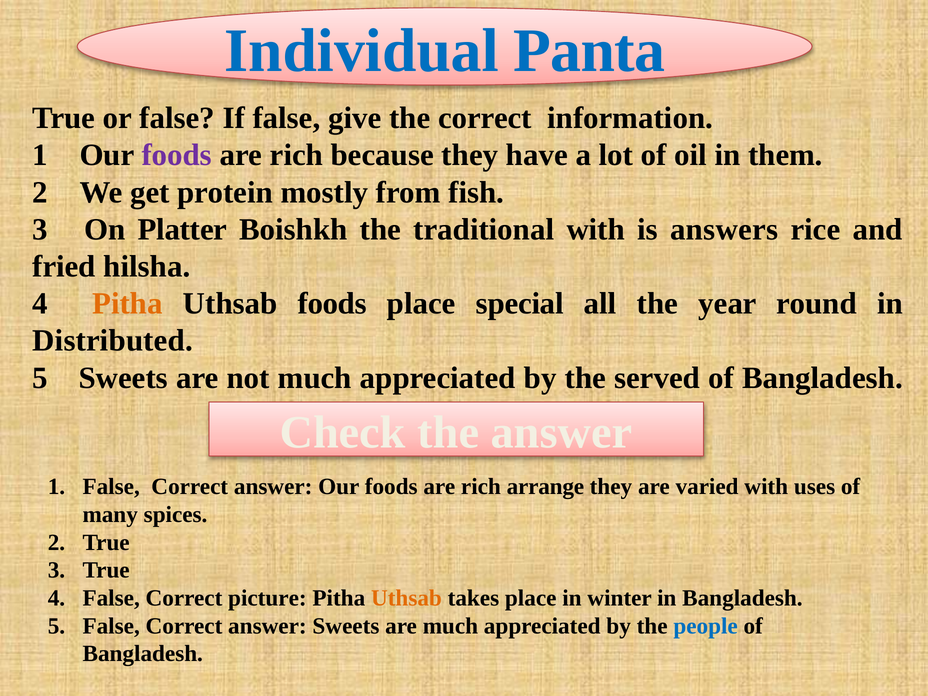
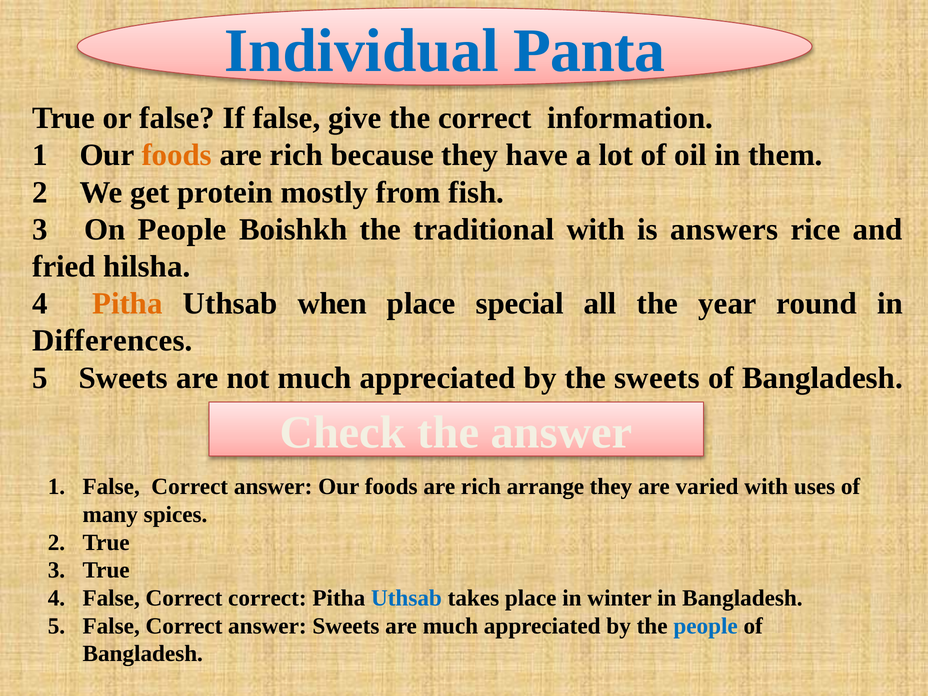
foods at (177, 155) colour: purple -> orange
On Platter: Platter -> People
Uthsab foods: foods -> when
Distributed: Distributed -> Differences
the served: served -> sweets
Correct picture: picture -> correct
Uthsab at (406, 598) colour: orange -> blue
